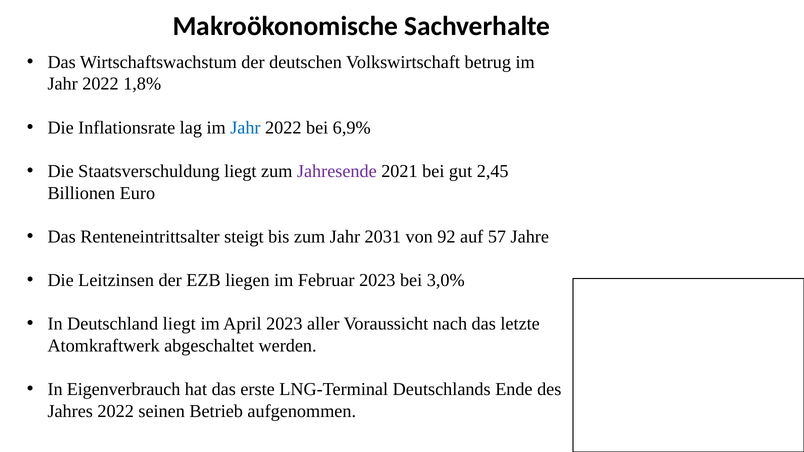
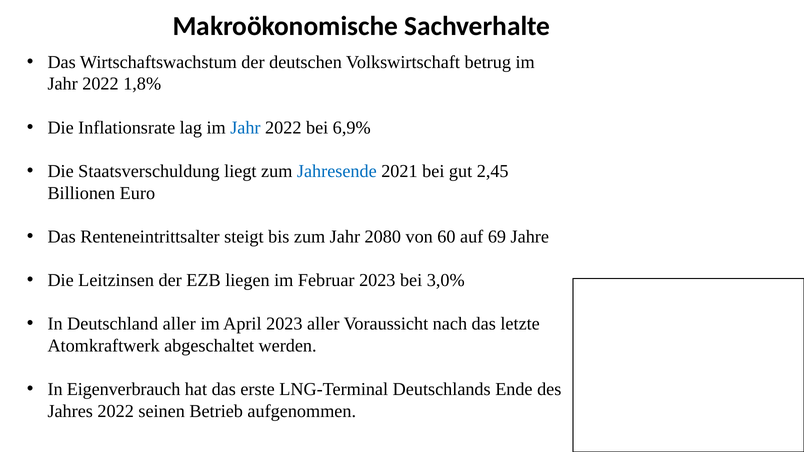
Jahresende colour: purple -> blue
2031: 2031 -> 2080
92: 92 -> 60
57: 57 -> 69
Deutschland liegt: liegt -> aller
